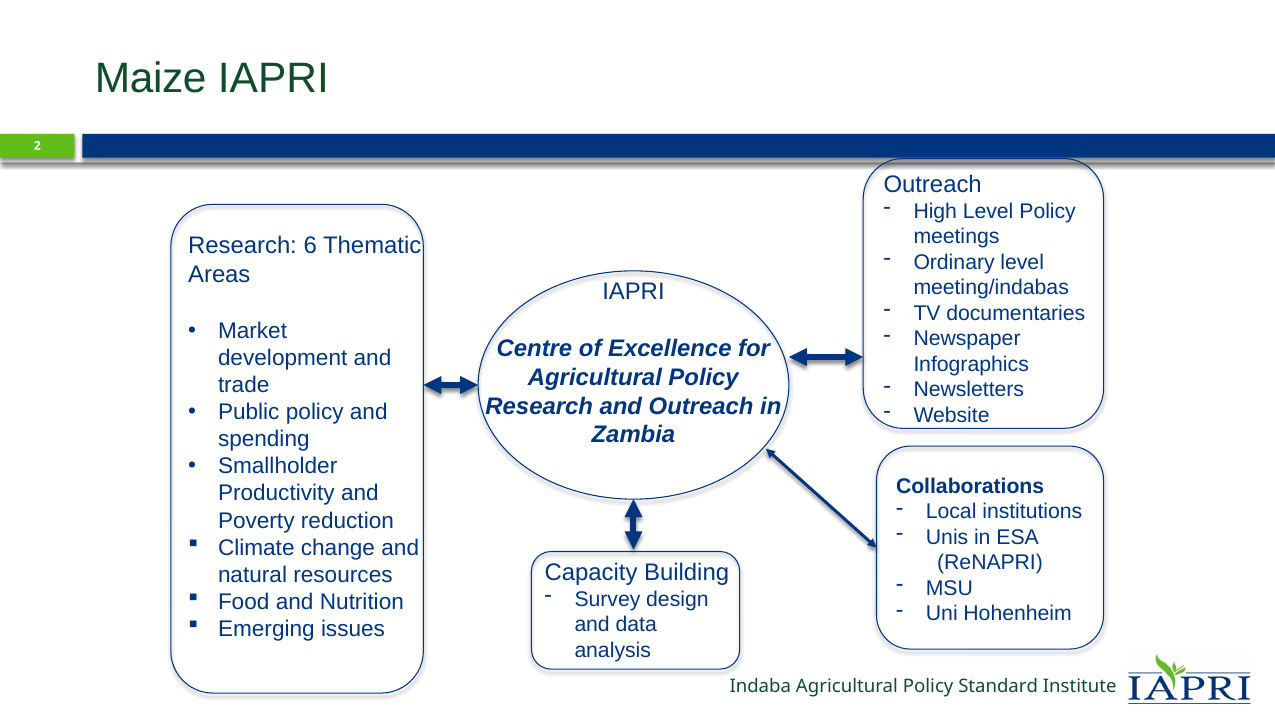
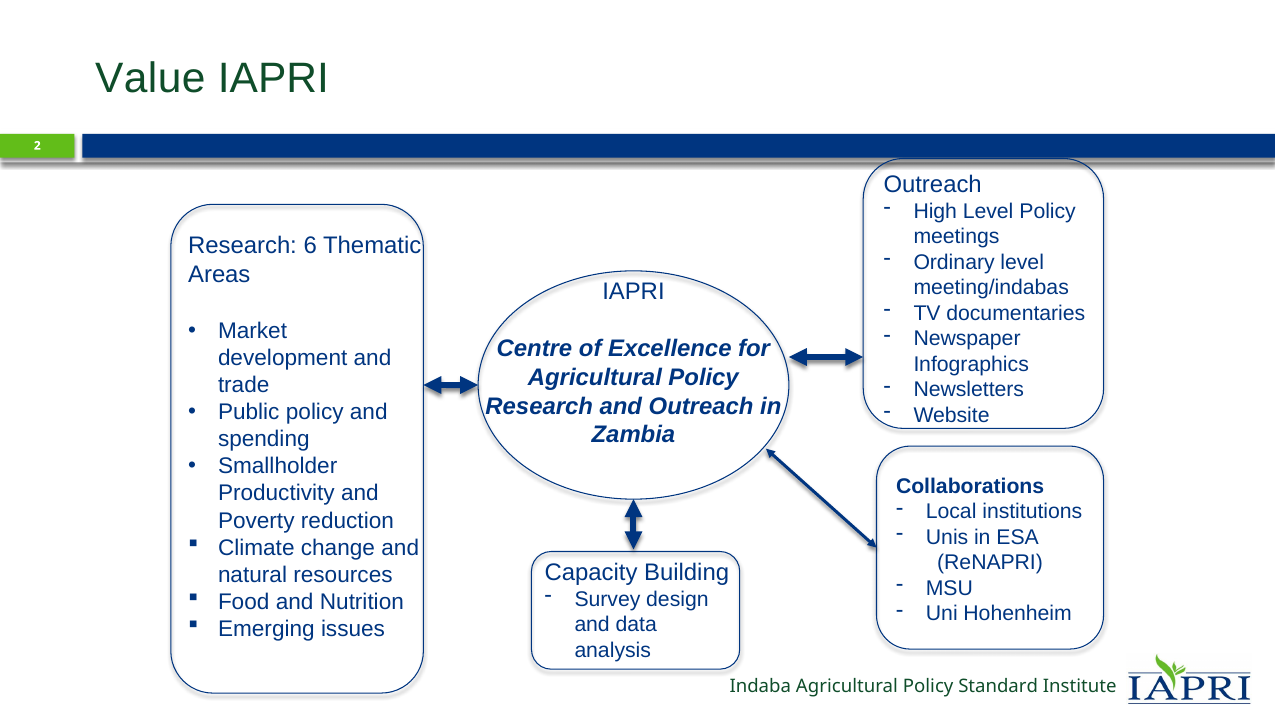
Maize: Maize -> Value
